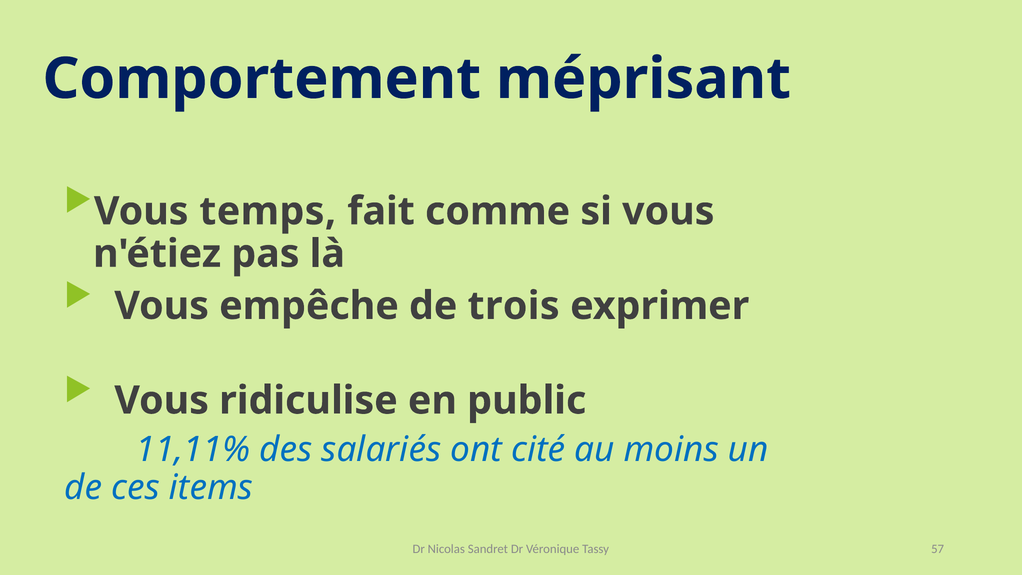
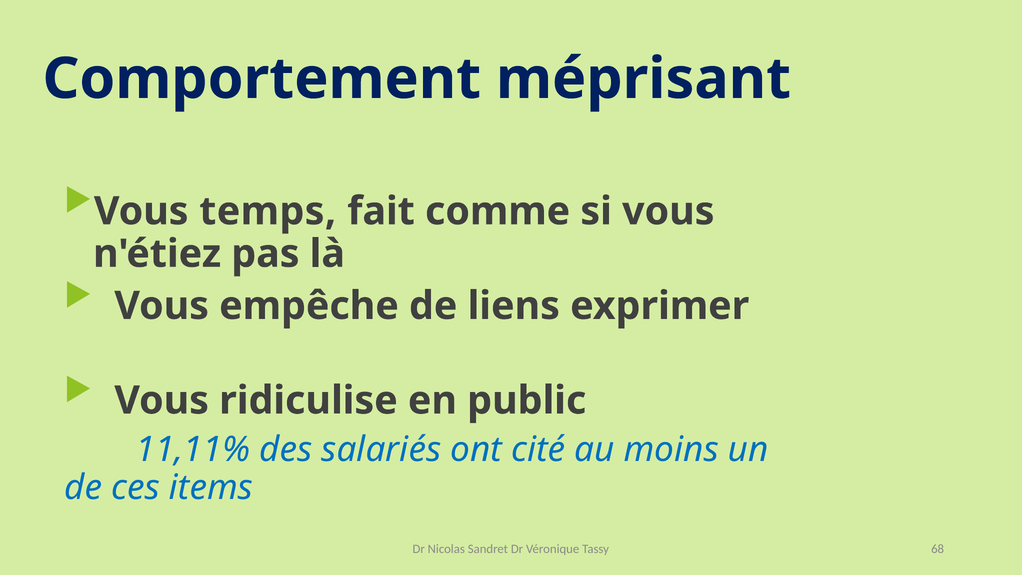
trois: trois -> liens
57: 57 -> 68
